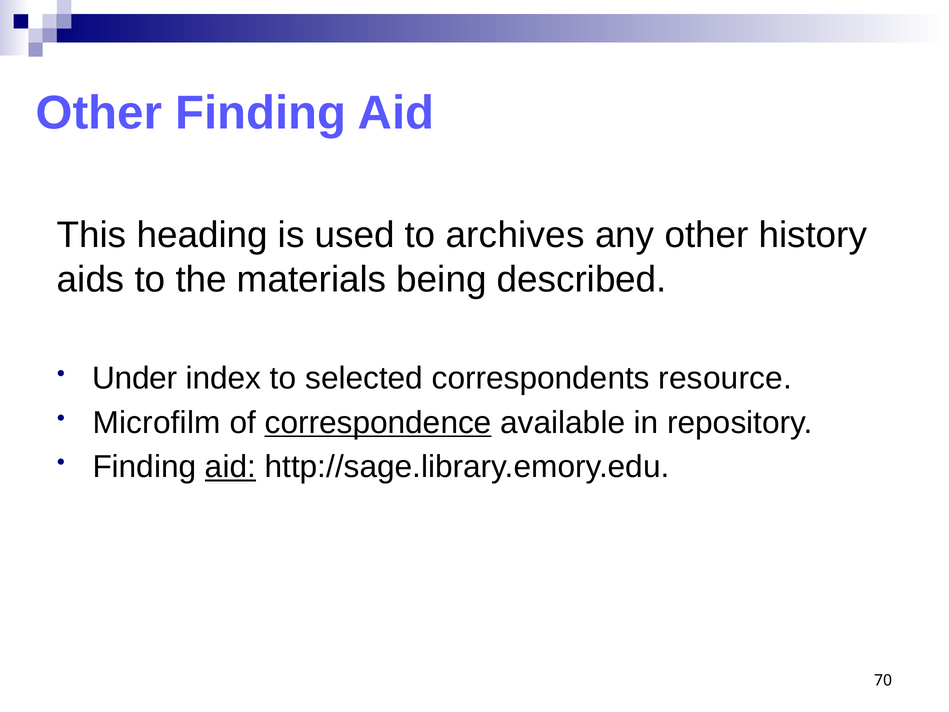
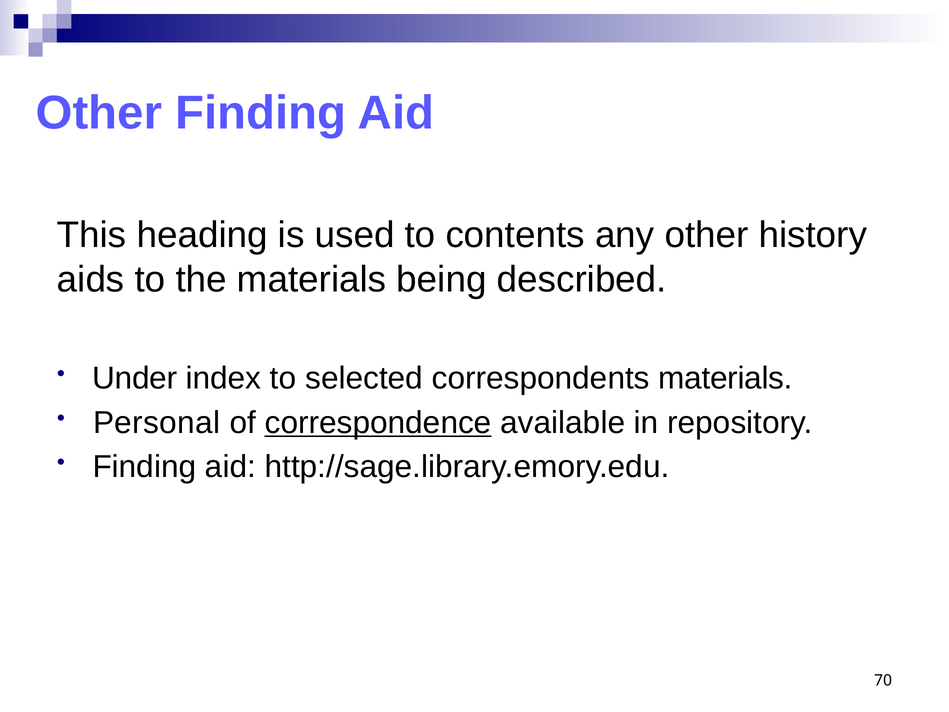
archives: archives -> contents
correspondents resource: resource -> materials
Microfilm: Microfilm -> Personal
aid at (230, 467) underline: present -> none
